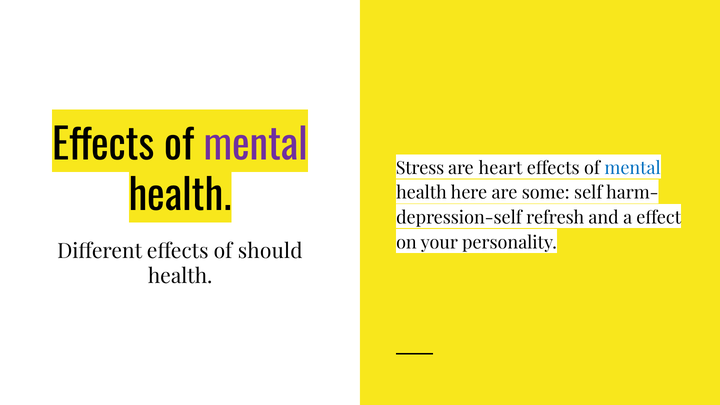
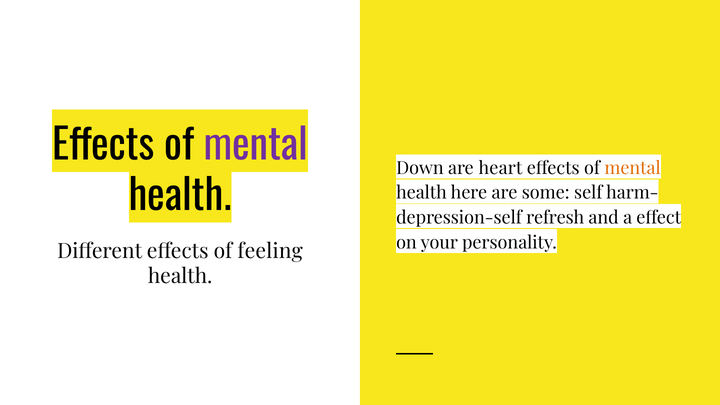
Stress: Stress -> Down
mental at (633, 168) colour: blue -> orange
should: should -> feeling
